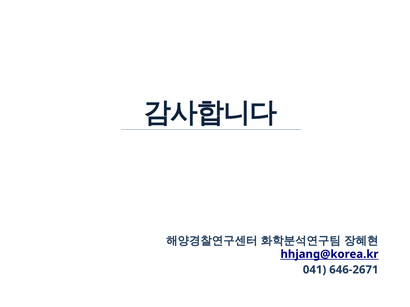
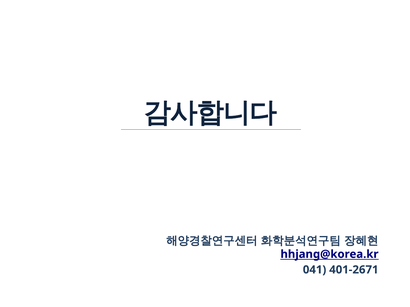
646-2671: 646-2671 -> 401-2671
